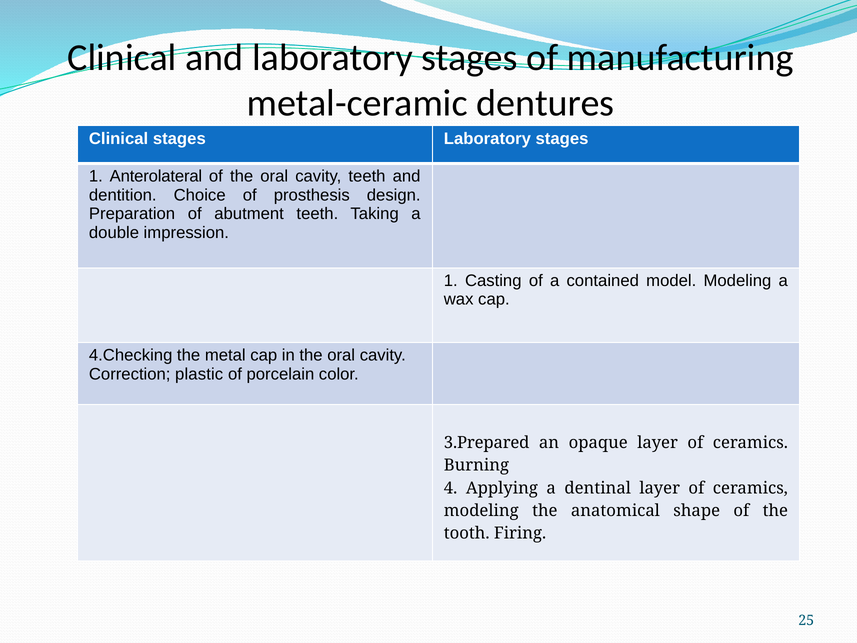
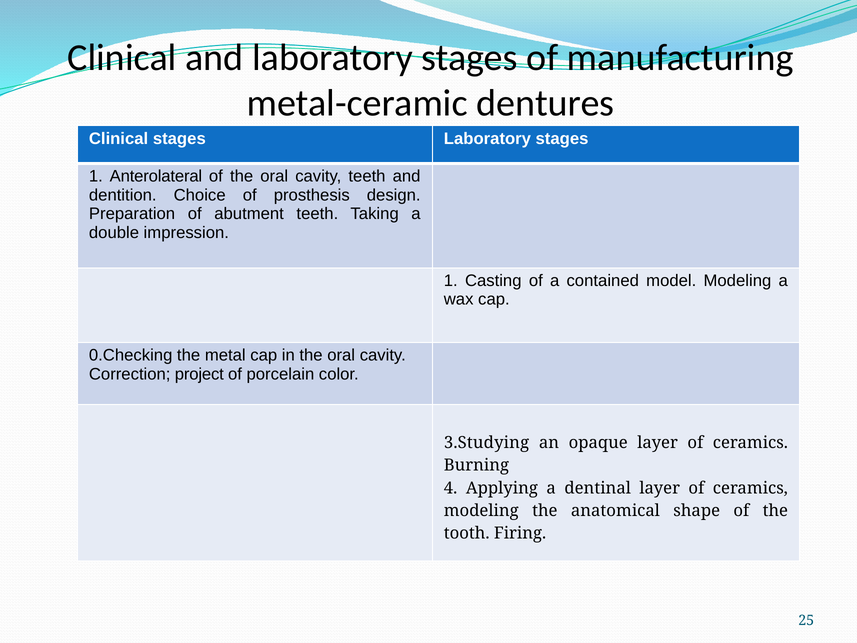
4.Checking: 4.Checking -> 0.Checking
plastic: plastic -> project
3.Prepared: 3.Prepared -> 3.Studying
